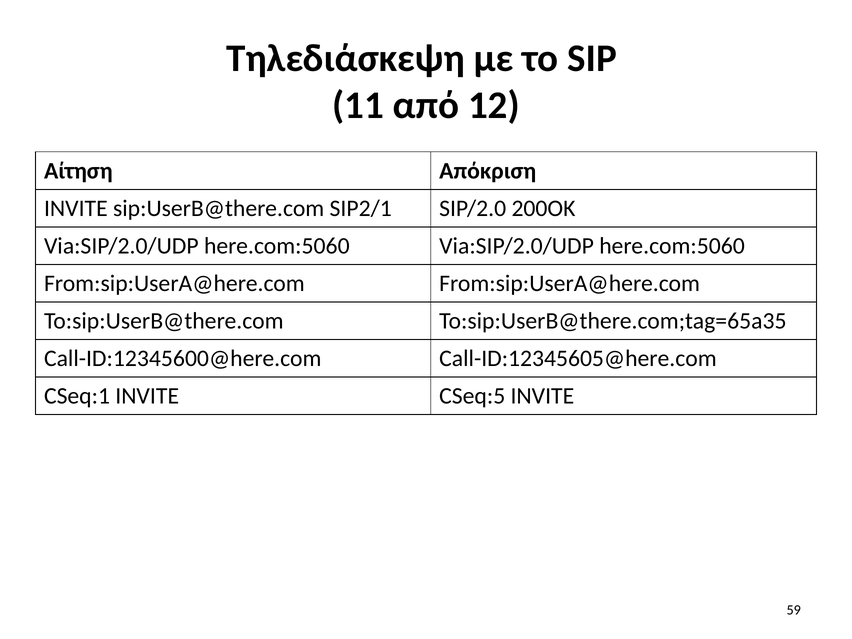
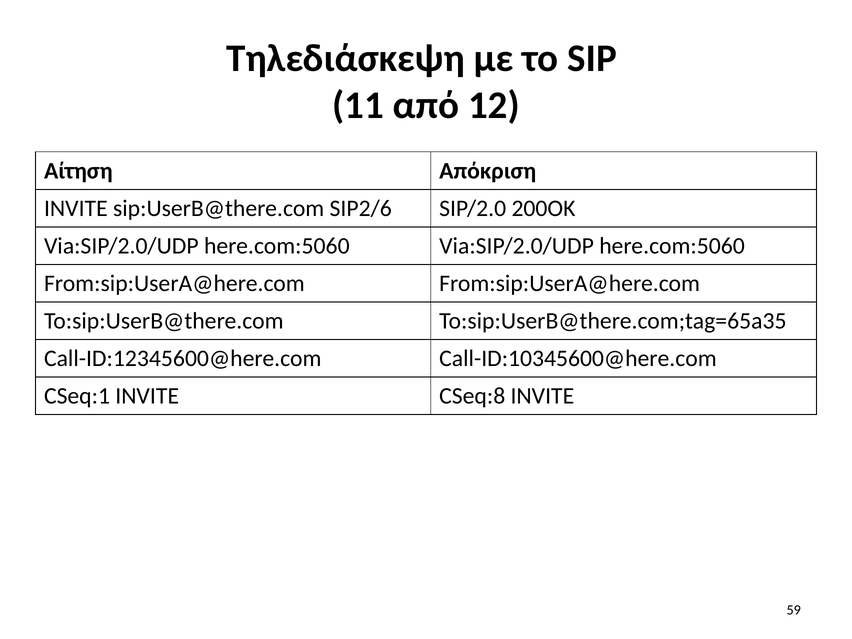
SIP2/1: SIP2/1 -> SIP2/6
Call-ID:12345605@here.com: Call-ID:12345605@here.com -> Call-ID:10345600@here.com
CSeq:5: CSeq:5 -> CSeq:8
